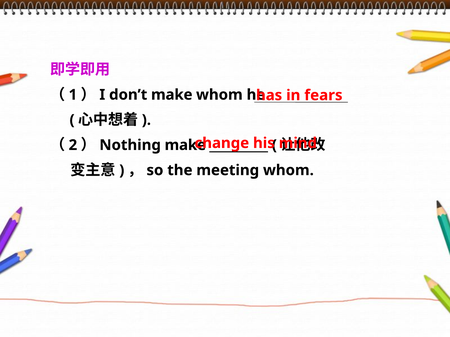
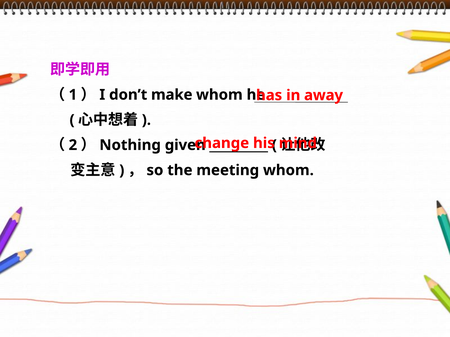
fears: fears -> away
make at (185, 145): make -> given
